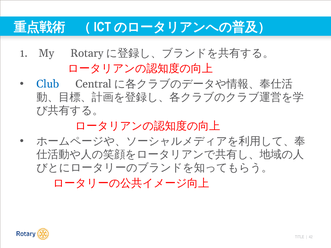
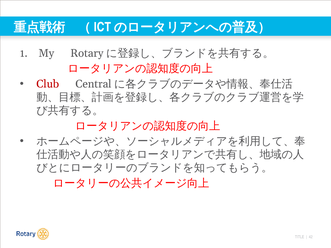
Club colour: blue -> red
